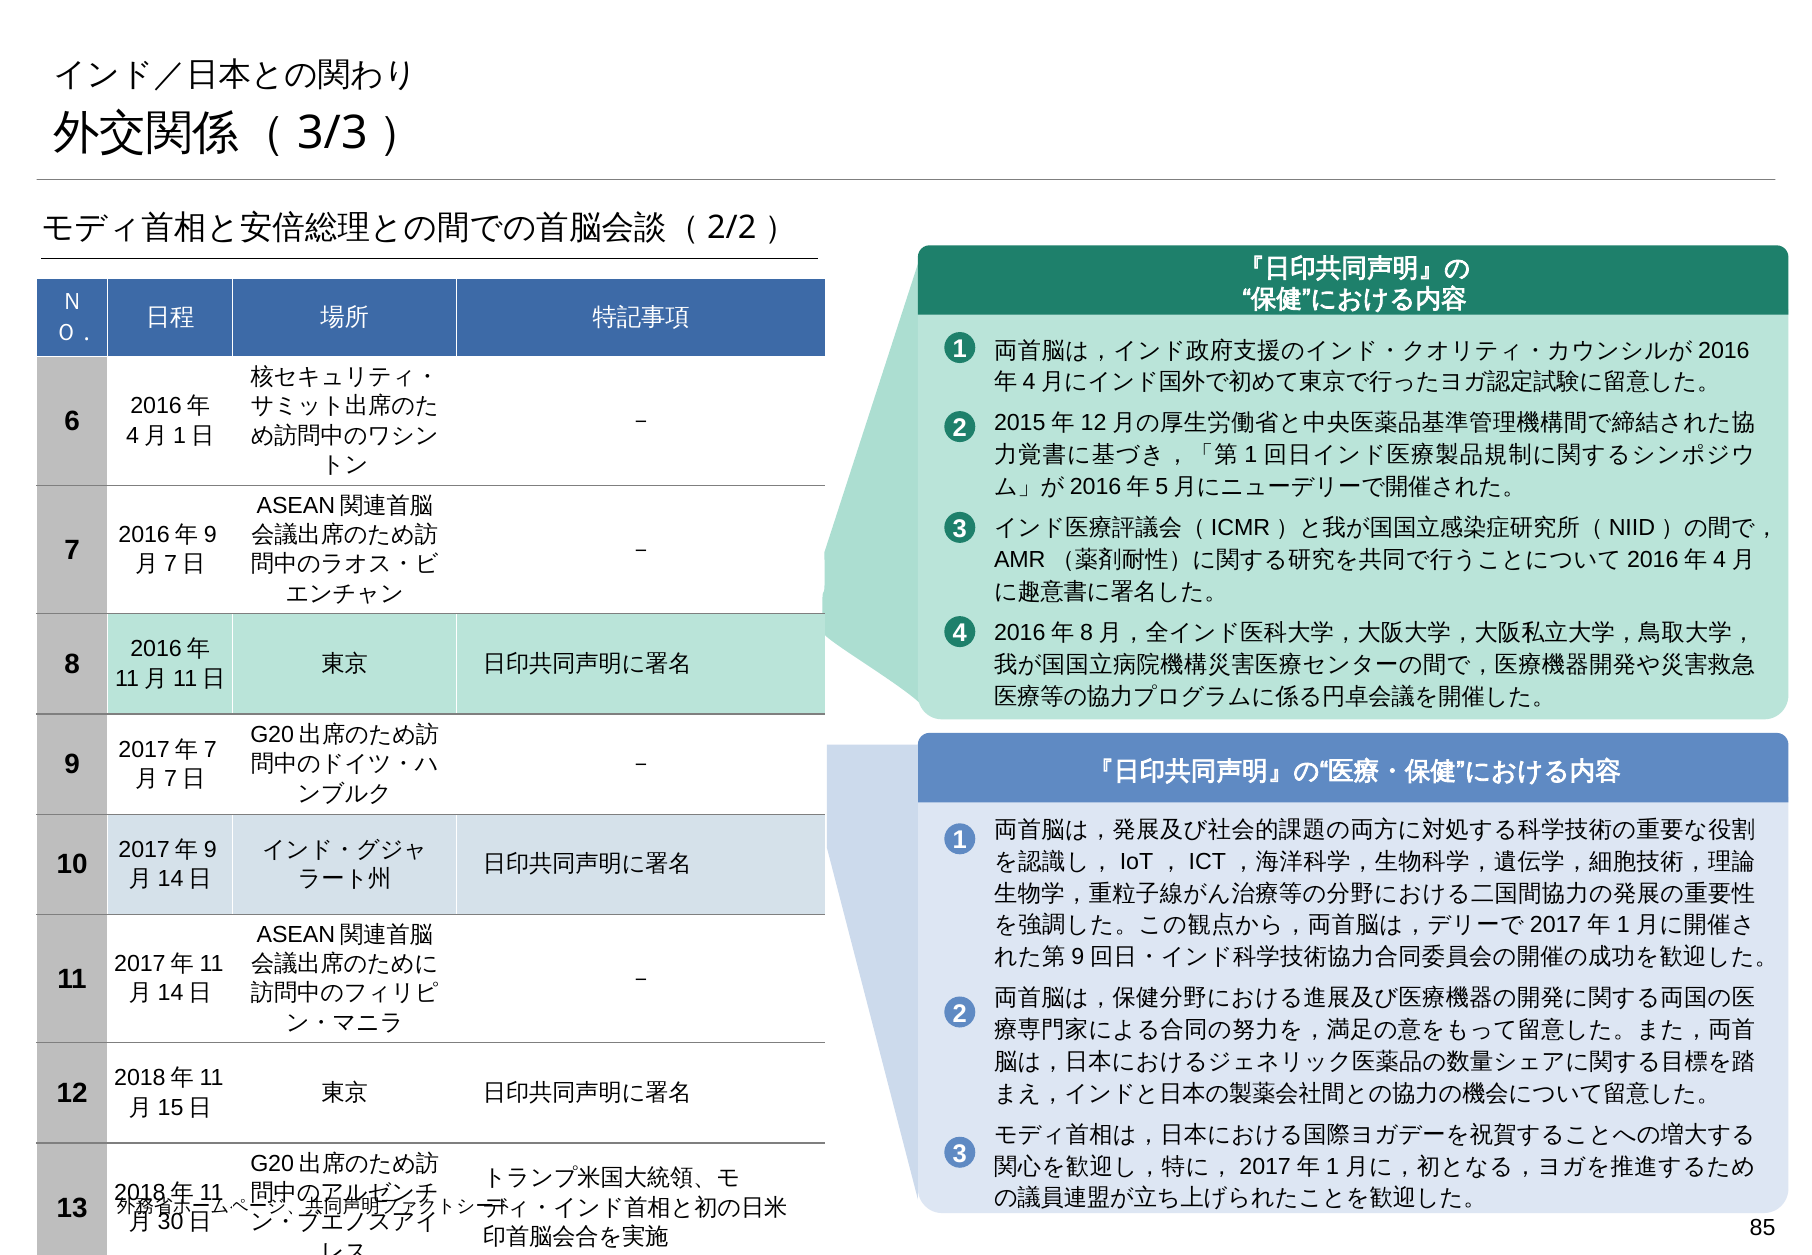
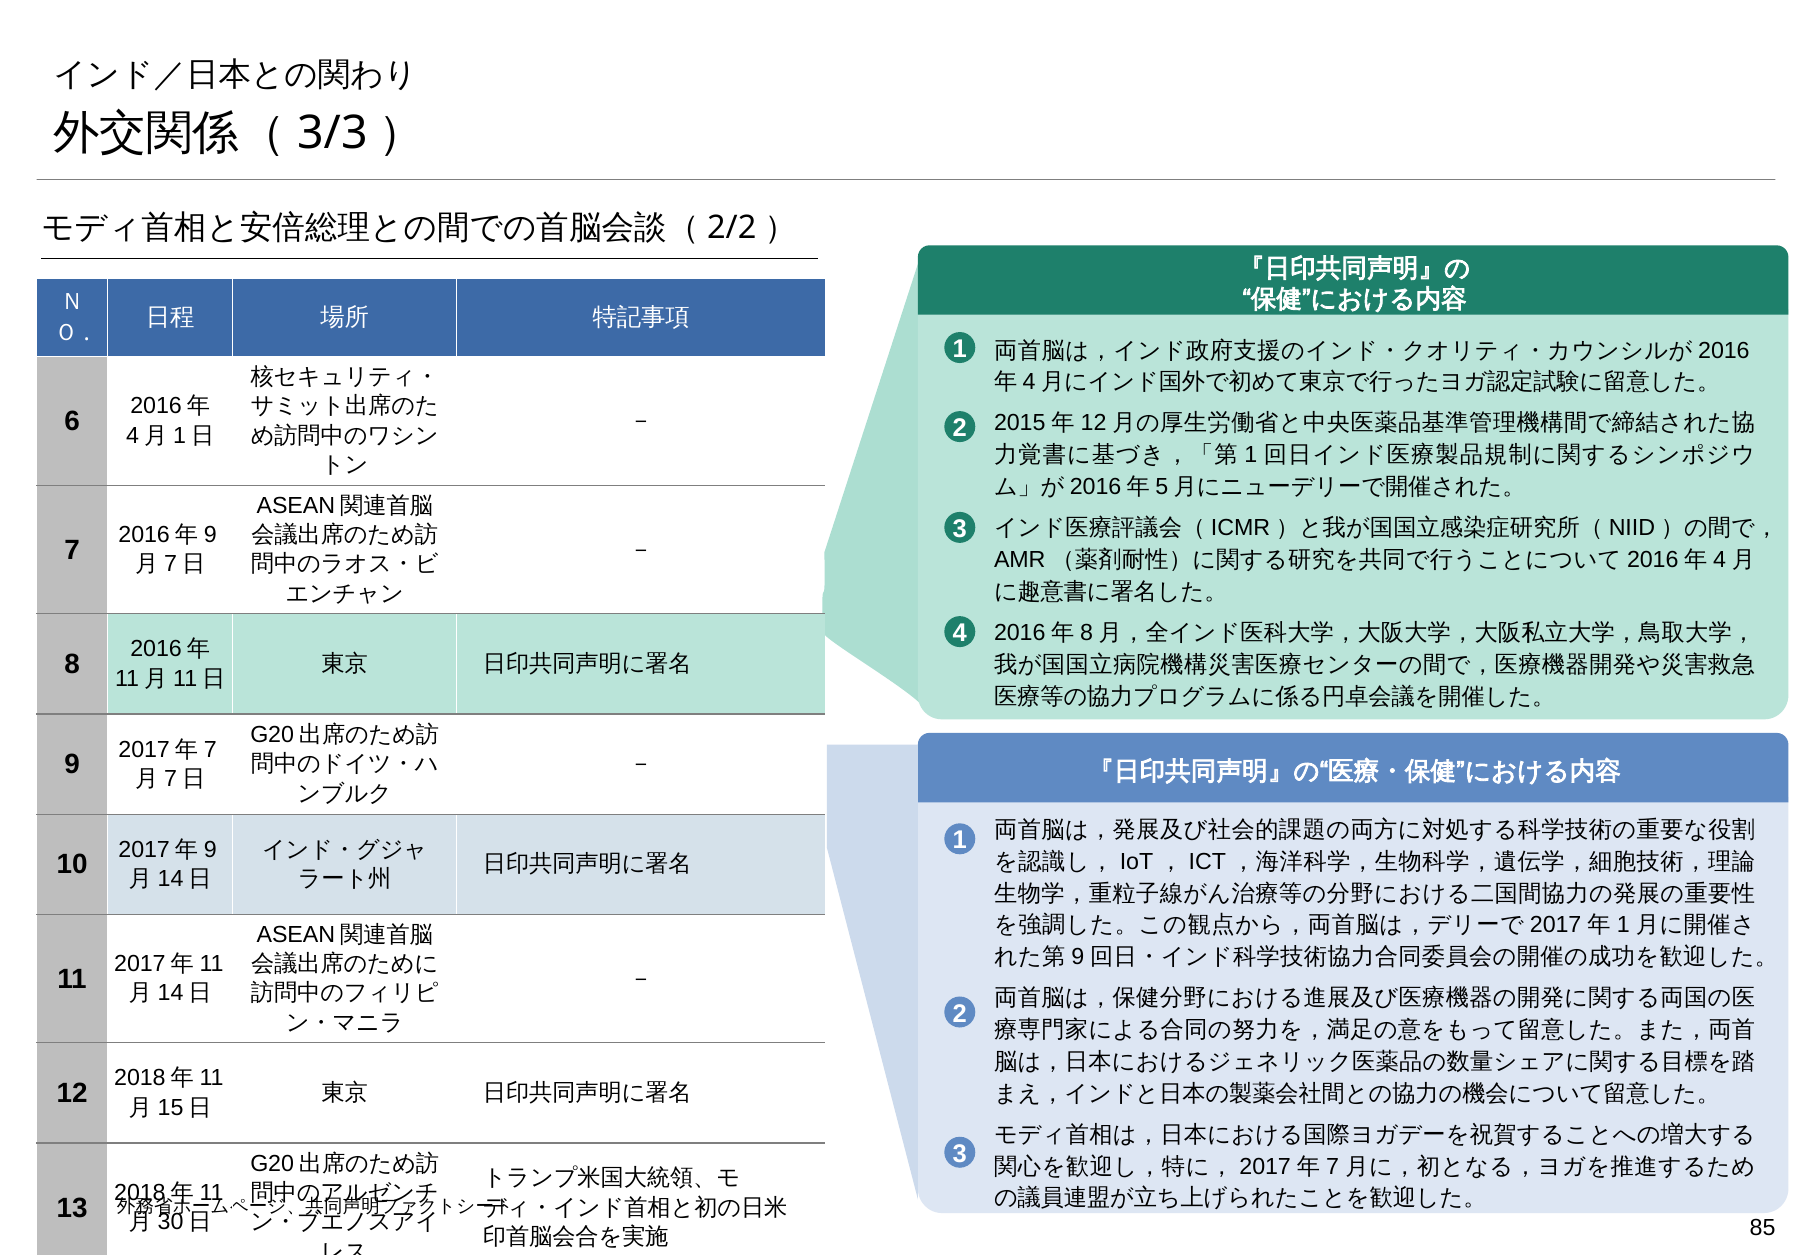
1 at (1333, 1166): 1 -> 7
